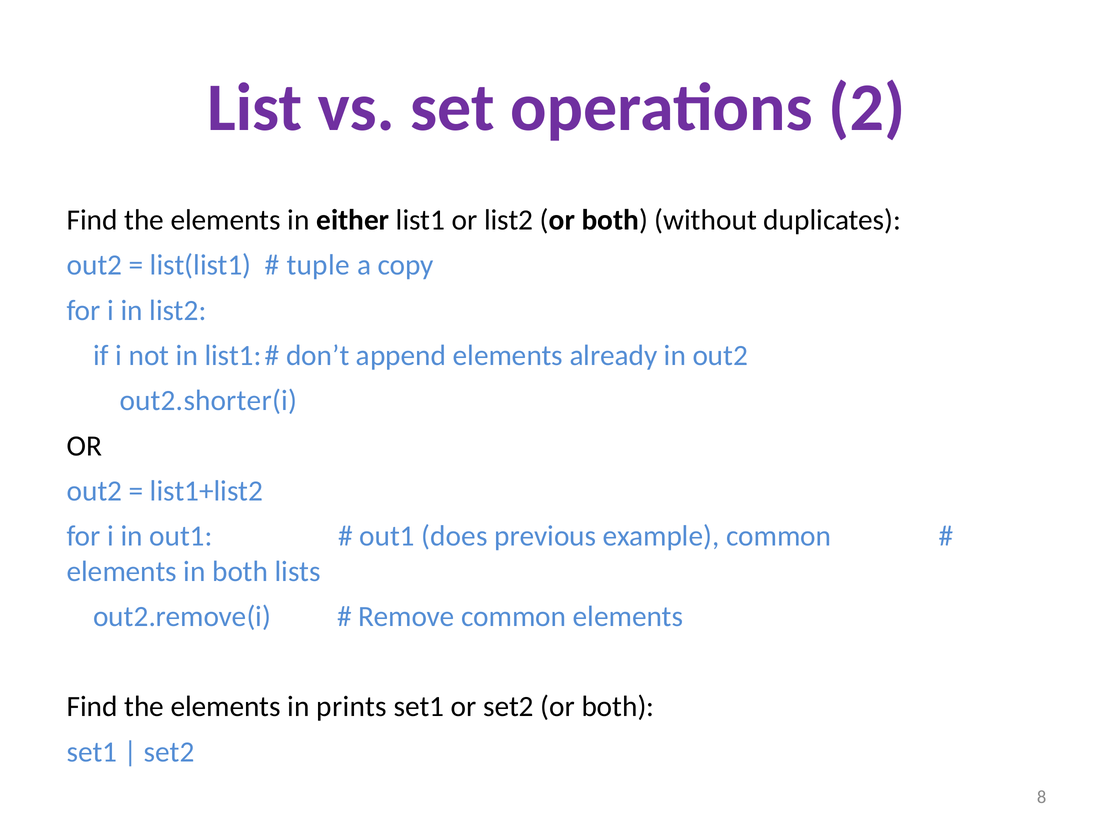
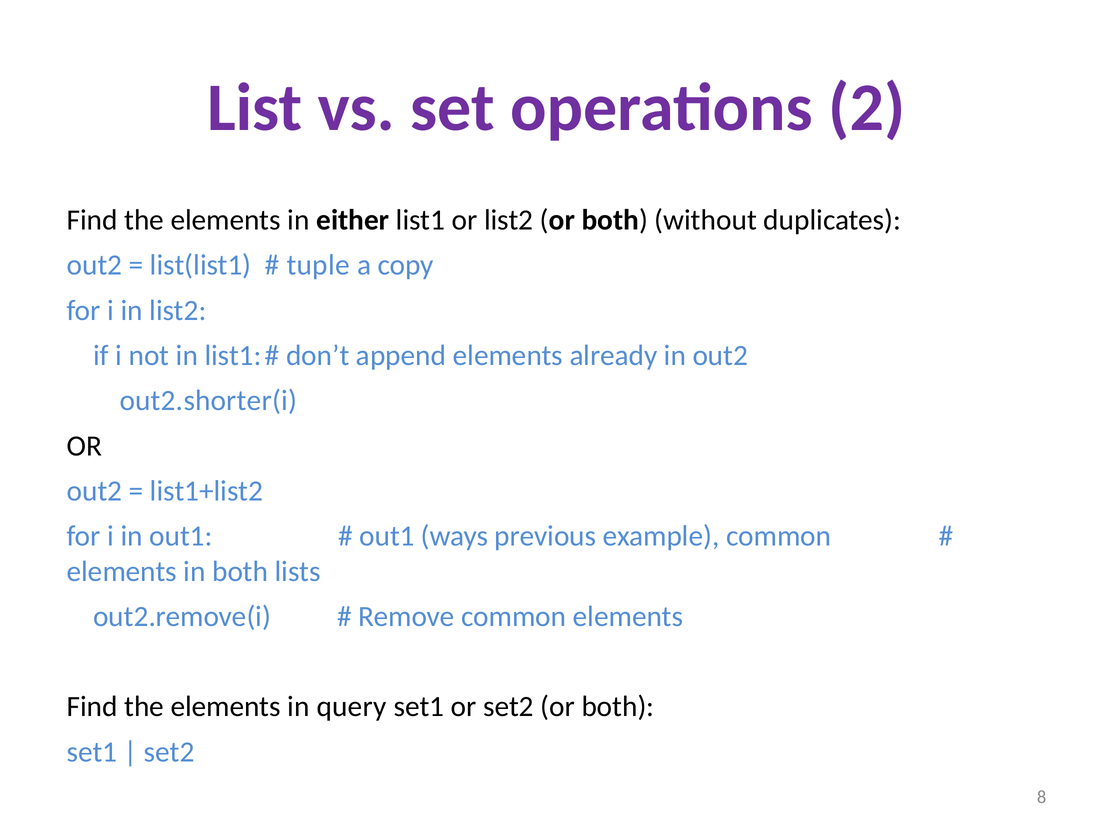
does: does -> ways
prints: prints -> query
